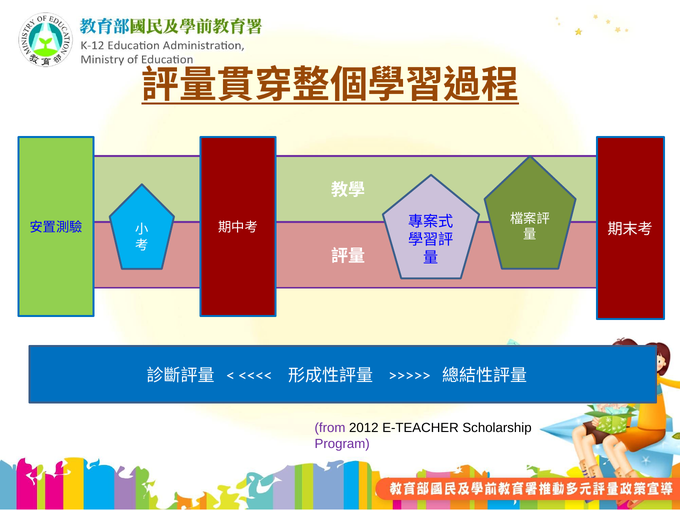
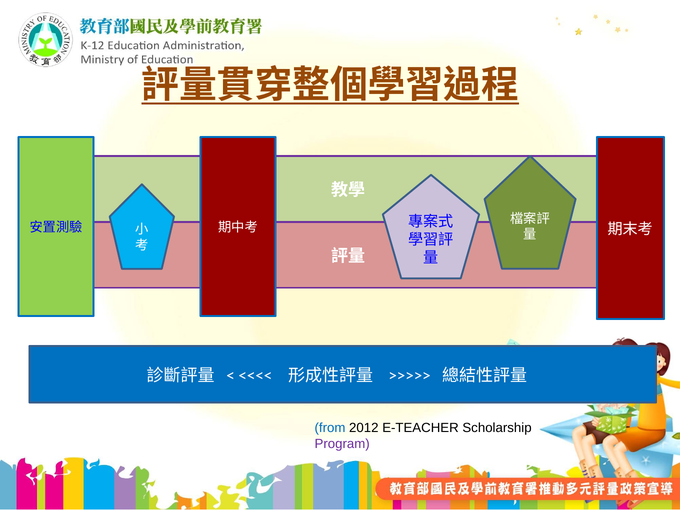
from colour: purple -> blue
